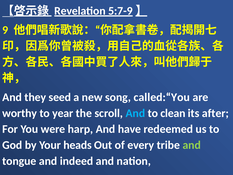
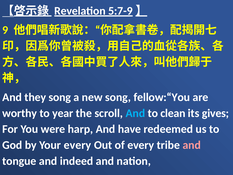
they seed: seed -> song
called:“You: called:“You -> fellow:“You
after: after -> gives
Your heads: heads -> every
and at (192, 145) colour: light green -> pink
